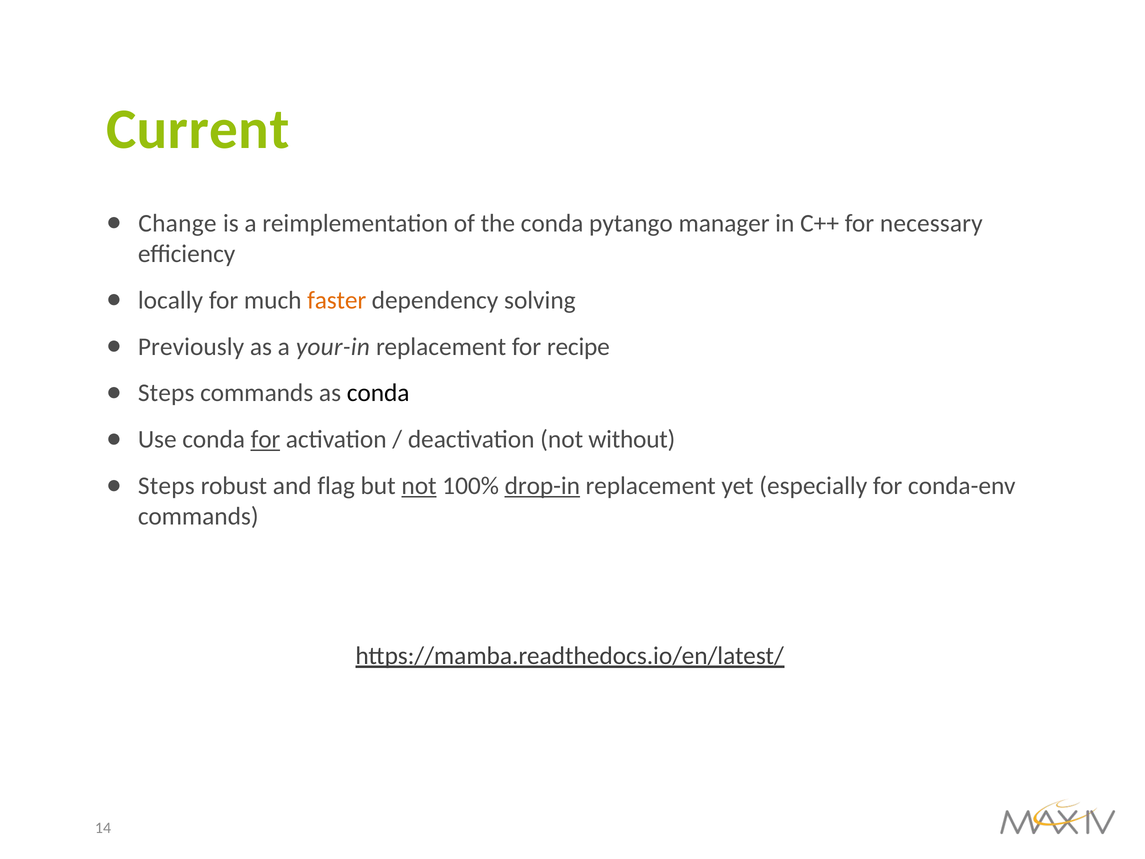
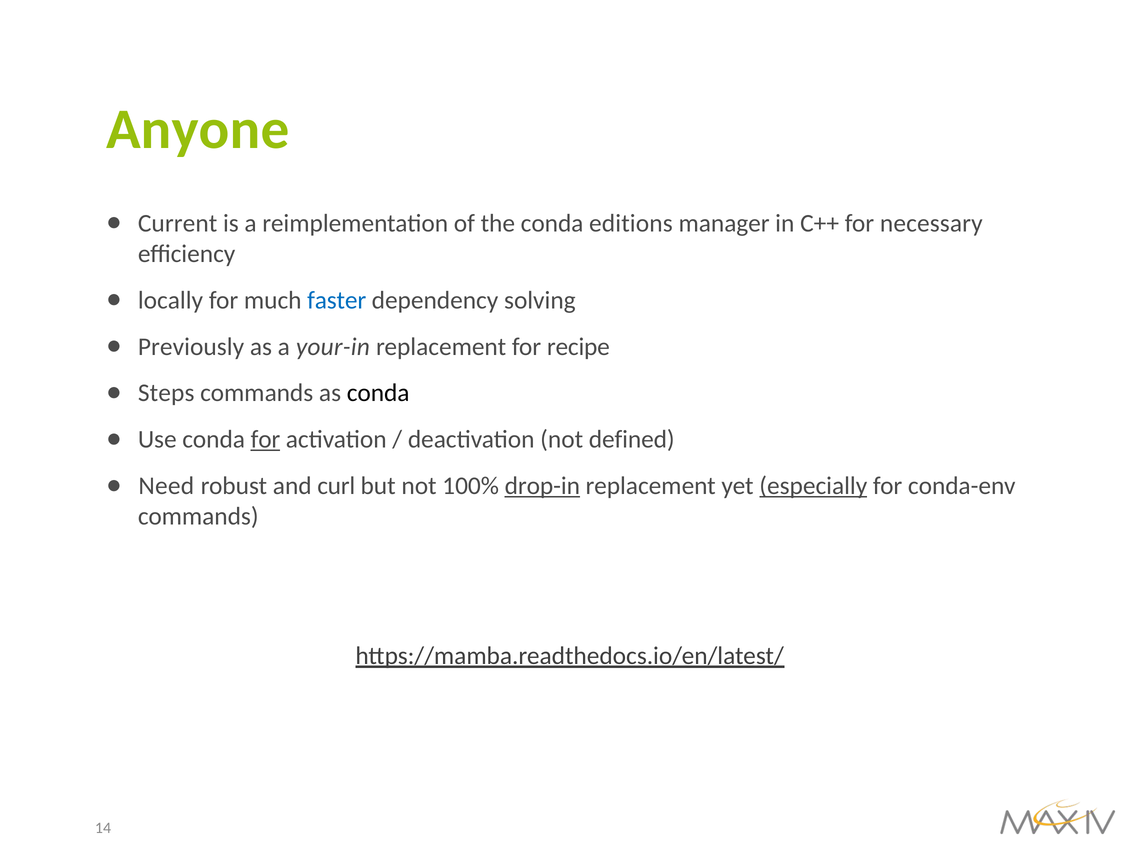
Current: Current -> Anyone
Change: Change -> Current
pytango: pytango -> editions
faster colour: orange -> blue
without: without -> defined
Steps at (166, 486): Steps -> Need
flag: flag -> curl
not at (419, 486) underline: present -> none
especially underline: none -> present
